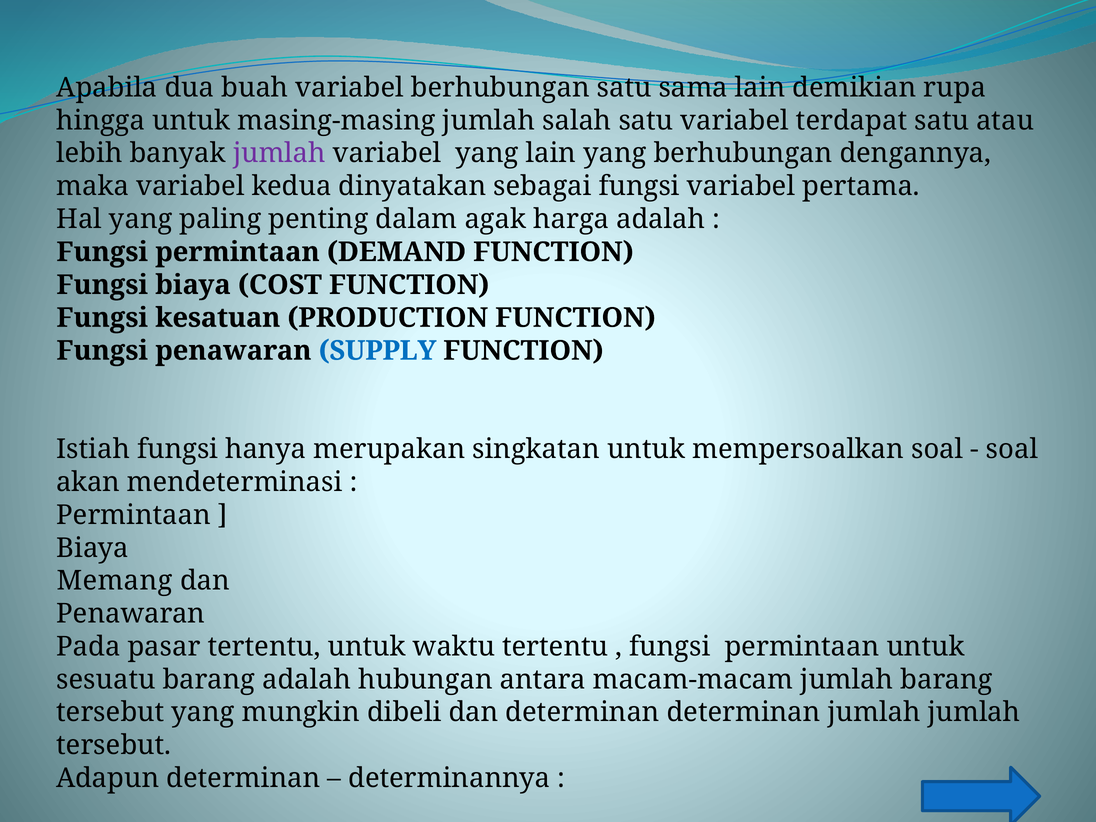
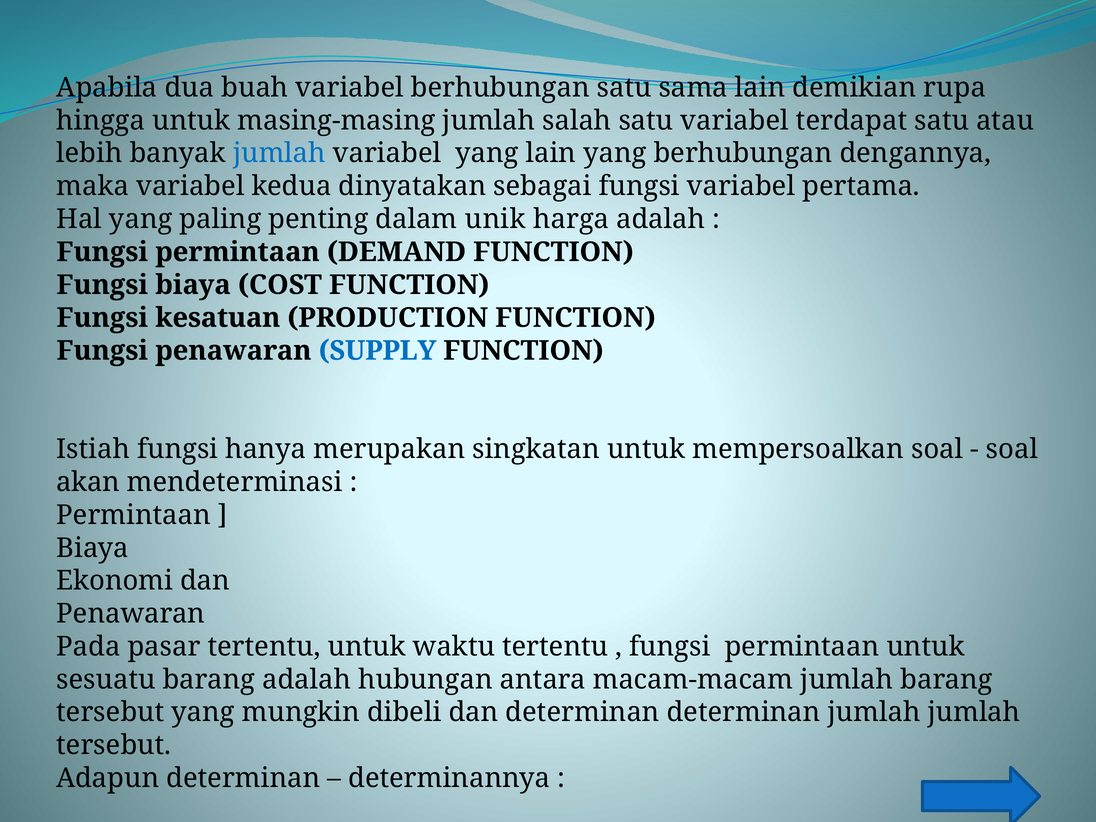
jumlah at (279, 153) colour: purple -> blue
agak: agak -> unik
Memang: Memang -> Ekonomi
